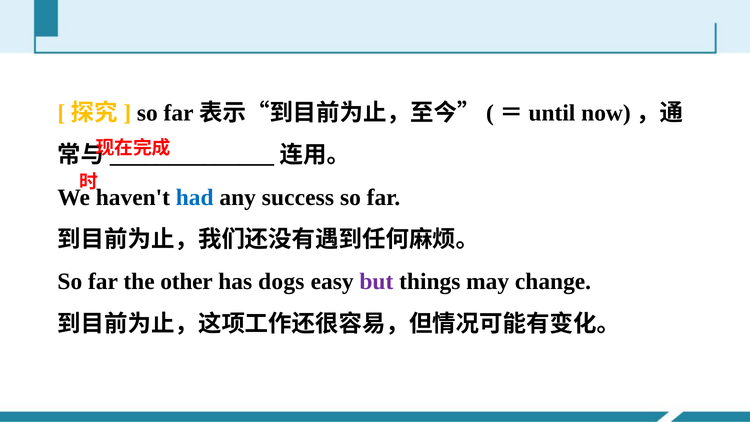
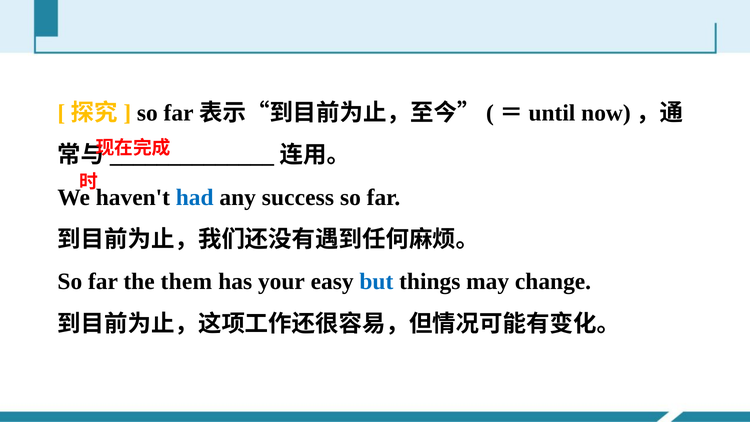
other: other -> them
dogs: dogs -> your
but colour: purple -> blue
